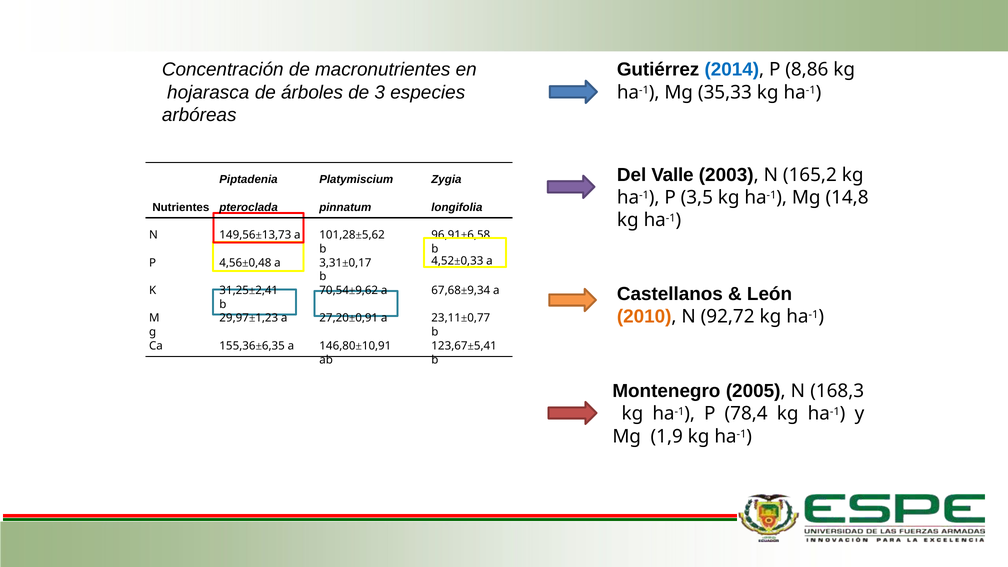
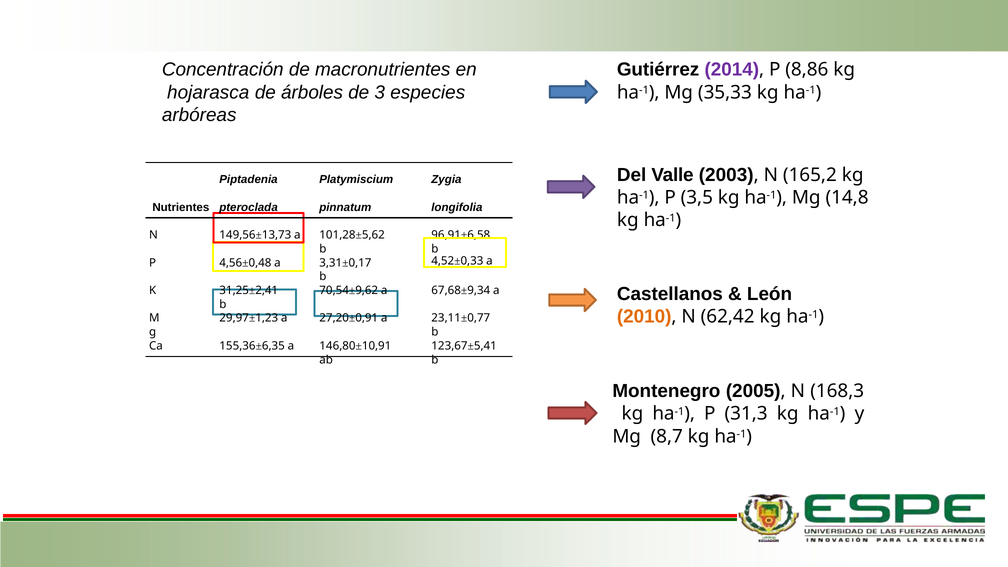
2014 colour: blue -> purple
92,72: 92,72 -> 62,42
78,4: 78,4 -> 31,3
1,9: 1,9 -> 8,7
